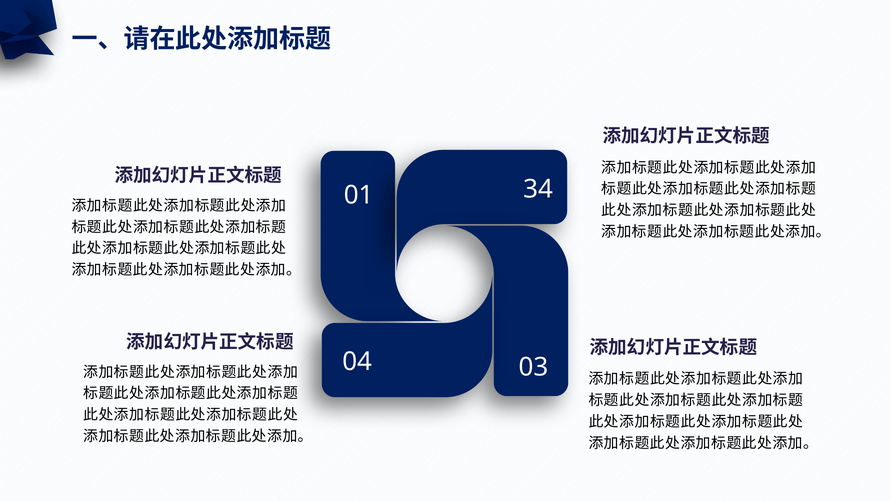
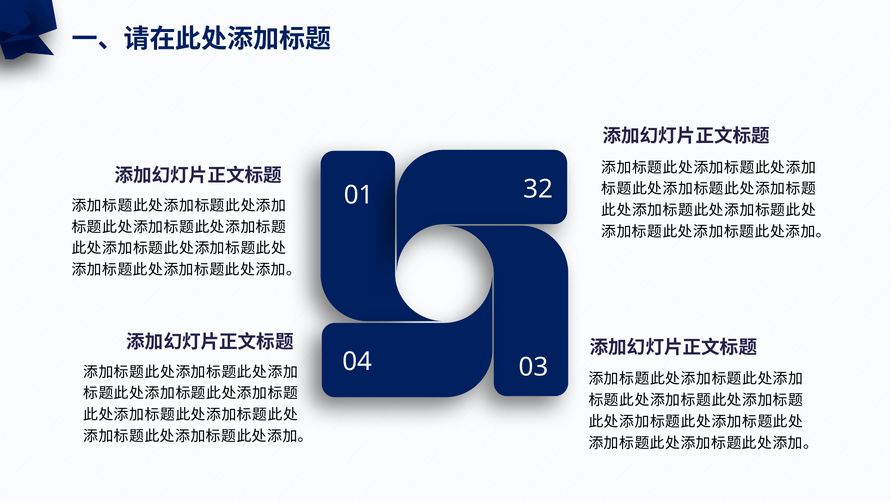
34: 34 -> 32
